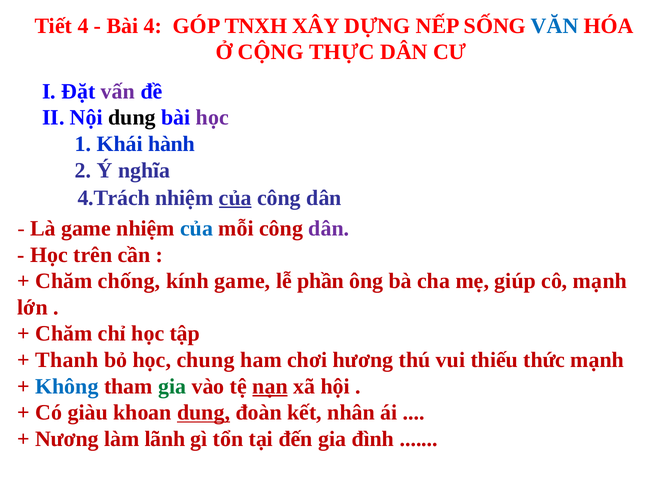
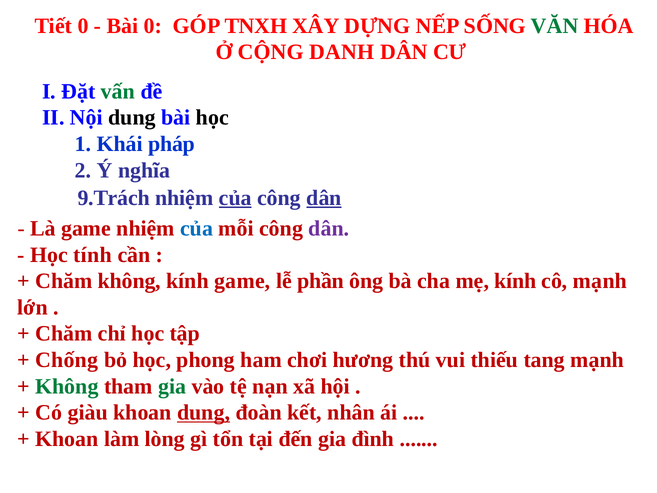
Tiết 4: 4 -> 0
Bài 4: 4 -> 0
VĂN colour: blue -> green
THỰC: THỰC -> DANH
vấn colour: purple -> green
học at (212, 118) colour: purple -> black
hành: hành -> pháp
4.Trách: 4.Trách -> 9.Trách
dân at (324, 198) underline: none -> present
trên: trên -> tính
Chăm chống: chống -> không
mẹ giúp: giúp -> kính
Thanh: Thanh -> Chống
chung: chung -> phong
thức: thức -> tang
Không at (67, 386) colour: blue -> green
nạn underline: present -> none
Nương at (67, 439): Nương -> Khoan
lãnh: lãnh -> lòng
